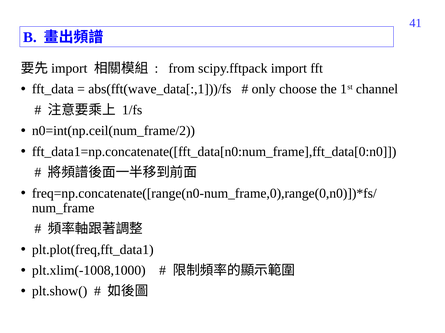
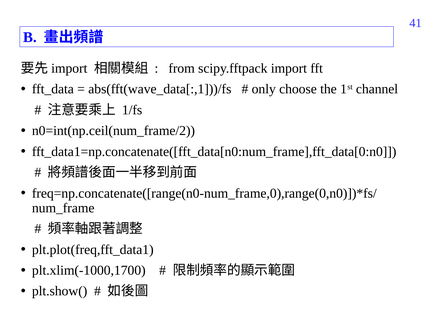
plt.xlim(-1008,1000: plt.xlim(-1008,1000 -> plt.xlim(-1000,1700
